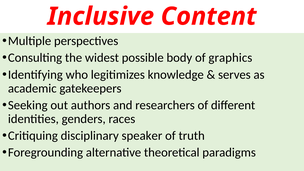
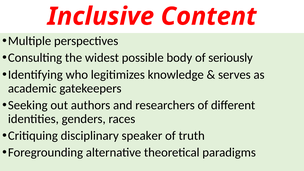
graphics: graphics -> seriously
